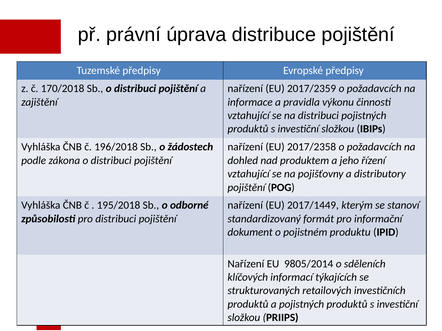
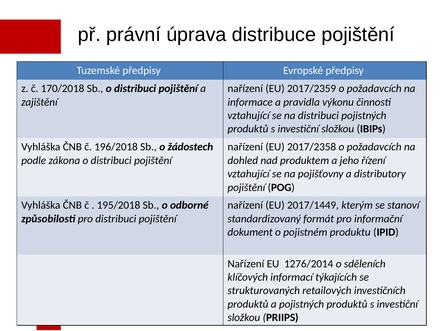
9805/2014: 9805/2014 -> 1276/2014
